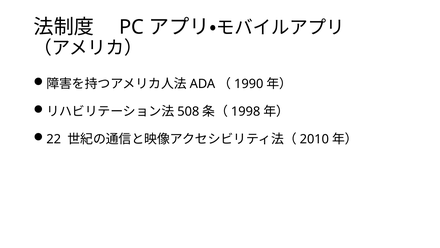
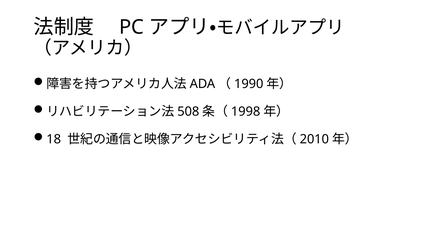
22: 22 -> 18
